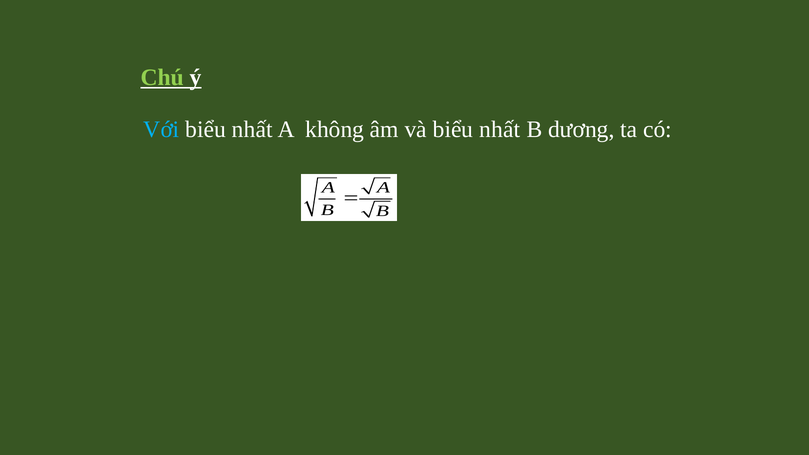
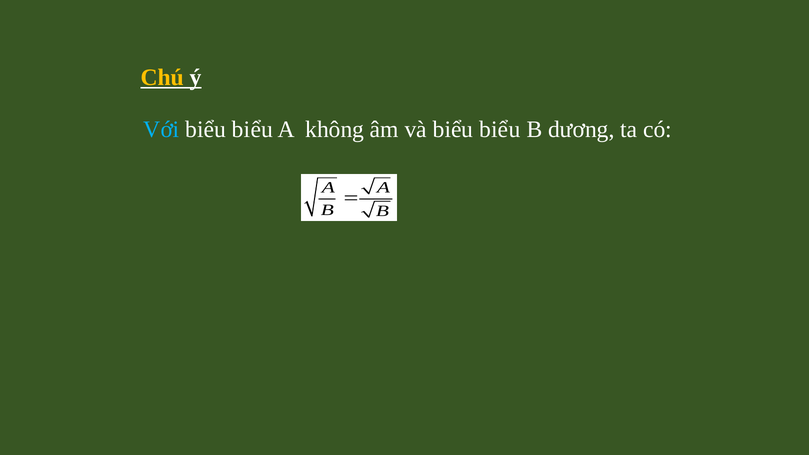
Chú colour: light green -> yellow
nhất at (252, 130): nhất -> biểu
và biểu nhất: nhất -> biểu
